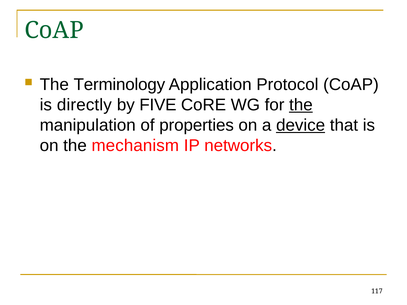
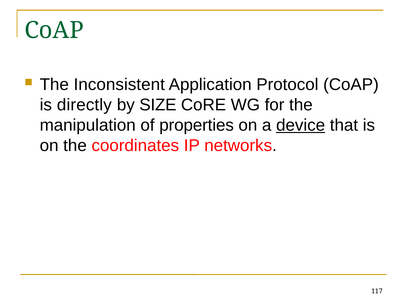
Terminology: Terminology -> Inconsistent
FIVE: FIVE -> SIZE
the at (301, 105) underline: present -> none
mechanism: mechanism -> coordinates
